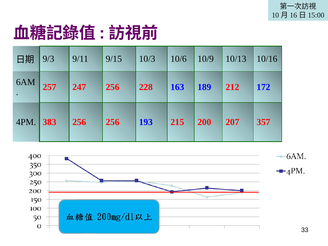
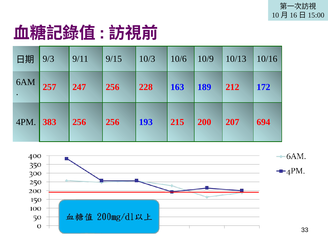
357: 357 -> 694
